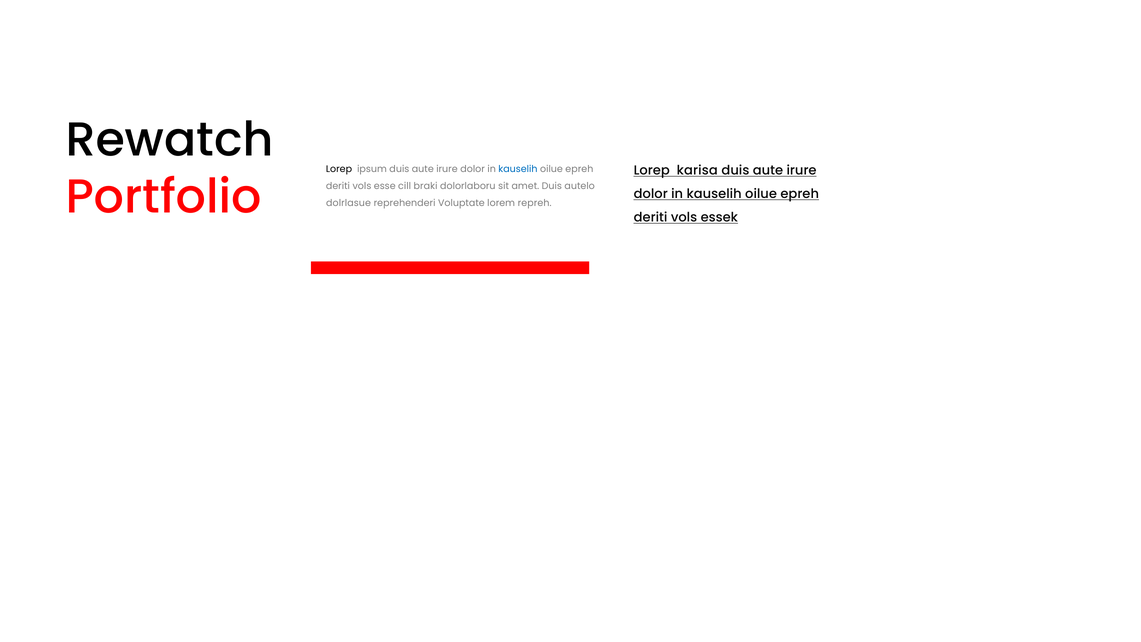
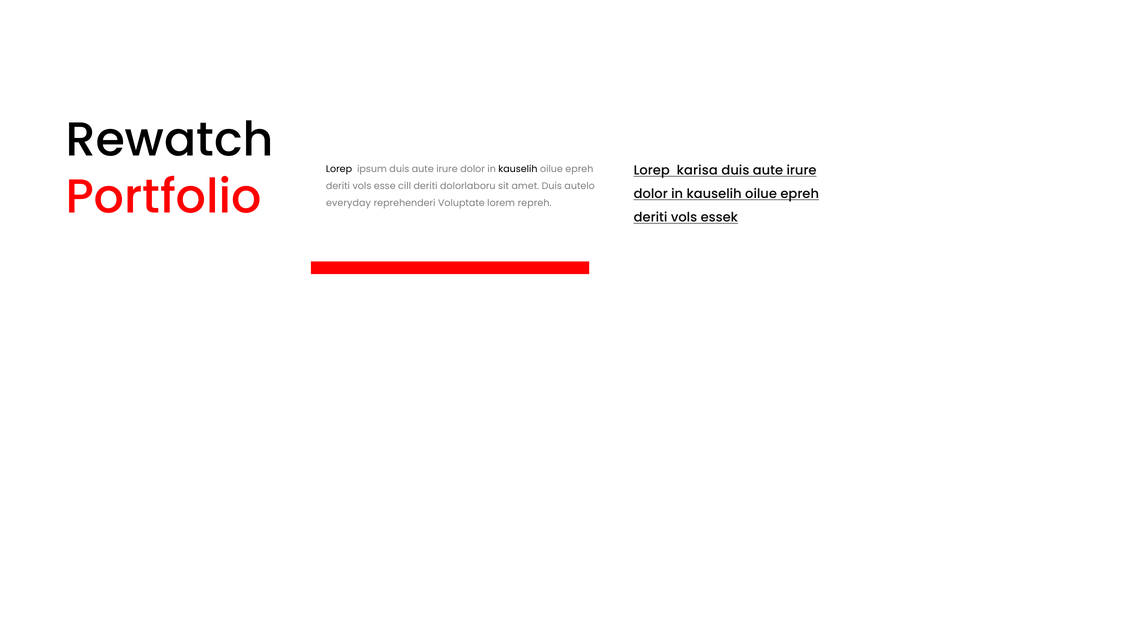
kauselih at (518, 169) colour: blue -> black
cill braki: braki -> deriti
dolrlasue: dolrlasue -> everyday
